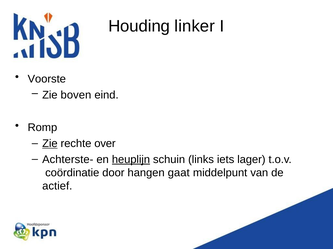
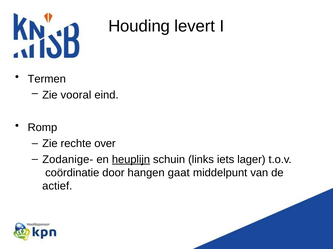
linker: linker -> levert
Voorste: Voorste -> Termen
boven: boven -> vooral
Zie at (50, 144) underline: present -> none
Achterste-: Achterste- -> Zodanige-
